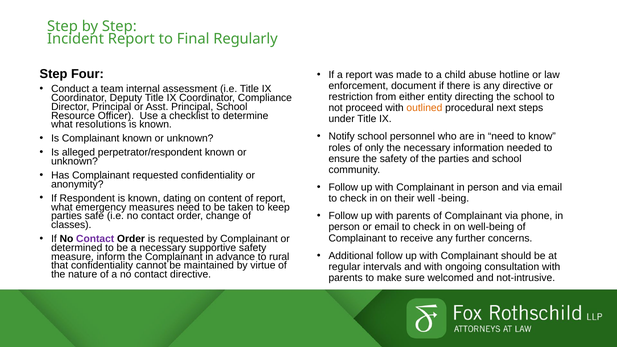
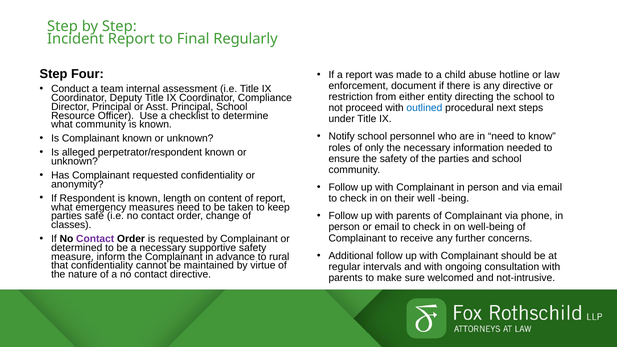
outlined colour: orange -> blue
what resolutions: resolutions -> community
dating: dating -> length
